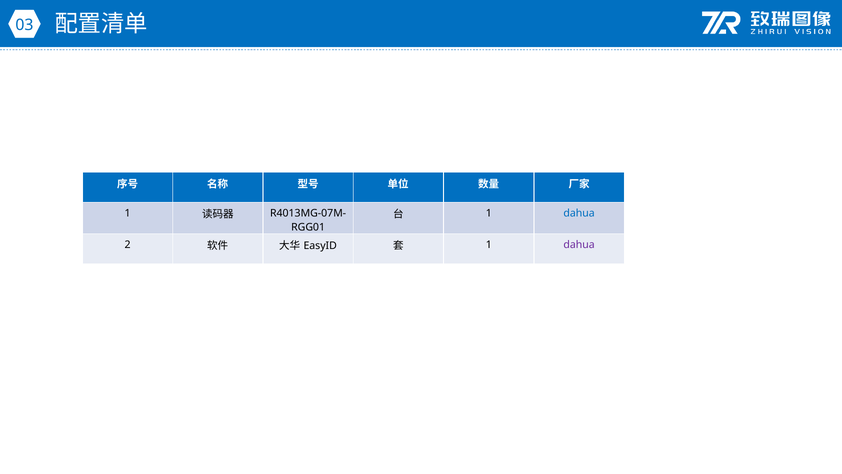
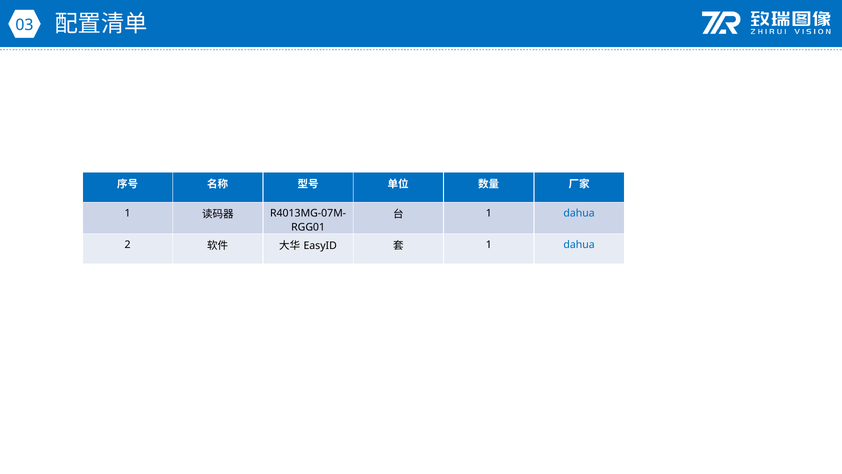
dahua at (579, 245) colour: purple -> blue
